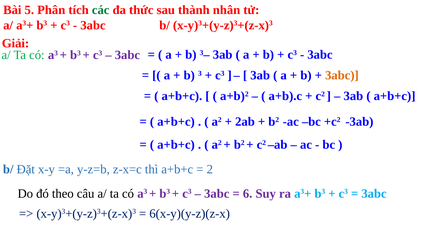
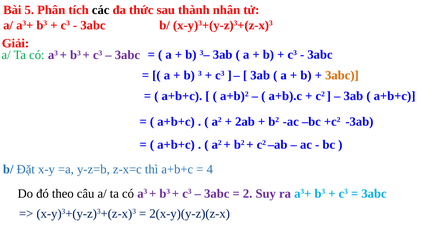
các colour: green -> black
2: 2 -> 4
6: 6 -> 2
6(x-y)(y-z)(z-x: 6(x-y)(y-z)(z-x -> 2(x-y)(y-z)(z-x
